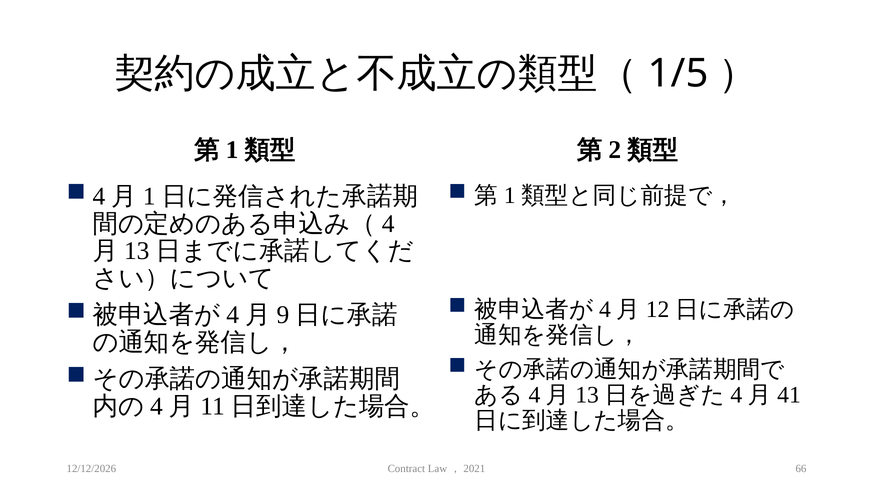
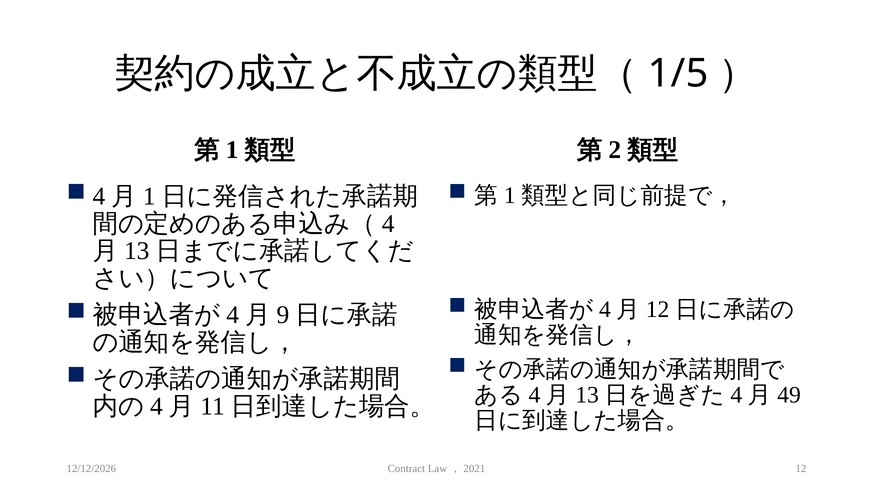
41: 41 -> 49
66 at (801, 469): 66 -> 12
